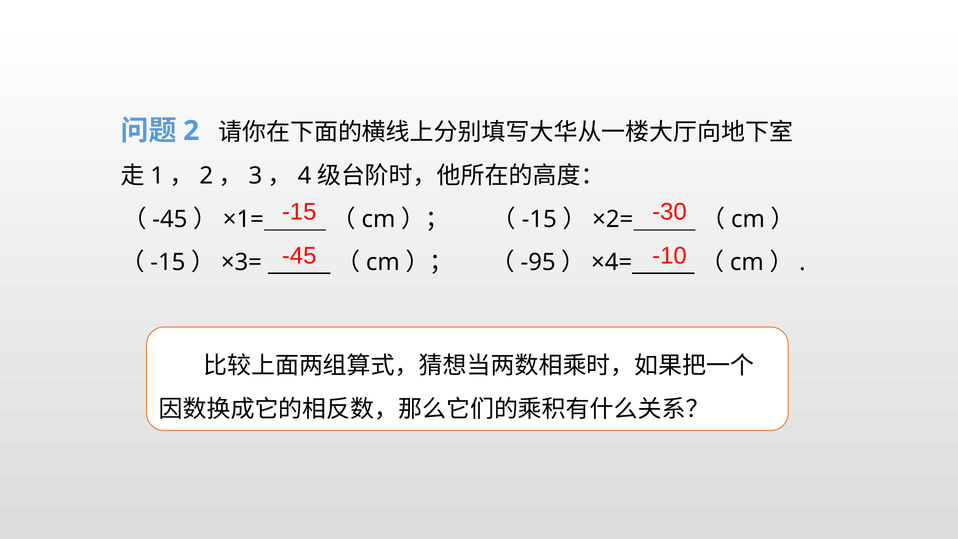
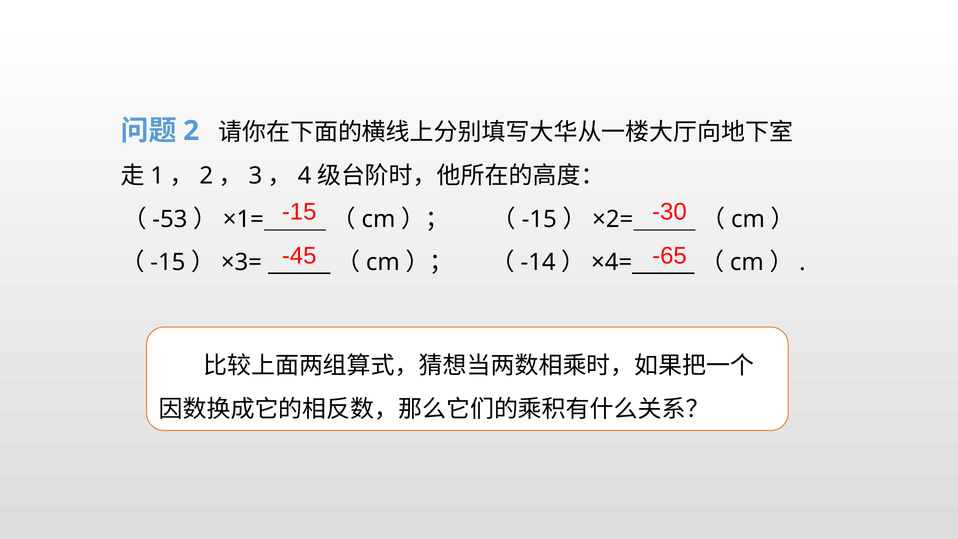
-45 at (170, 219): -45 -> -53
-10: -10 -> -65
-95: -95 -> -14
